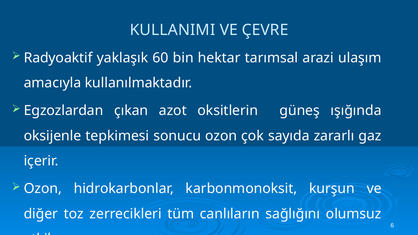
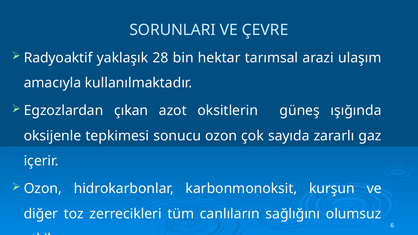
KULLANIMI: KULLANIMI -> SORUNLARI
60: 60 -> 28
